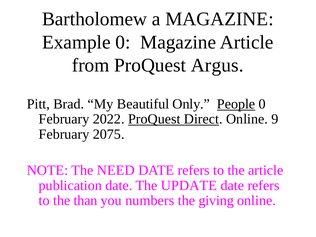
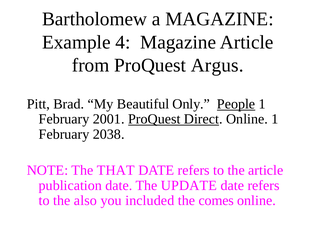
Example 0: 0 -> 4
People 0: 0 -> 1
2022: 2022 -> 2001
Online 9: 9 -> 1
2075: 2075 -> 2038
NEED: NEED -> THAT
than: than -> also
numbers: numbers -> included
giving: giving -> comes
